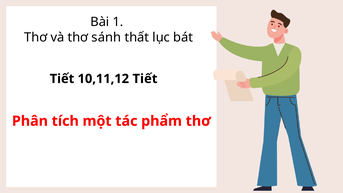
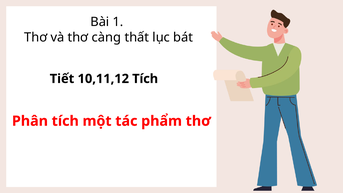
sánh: sánh -> càng
10,11,12 Tiết: Tiết -> Tích
